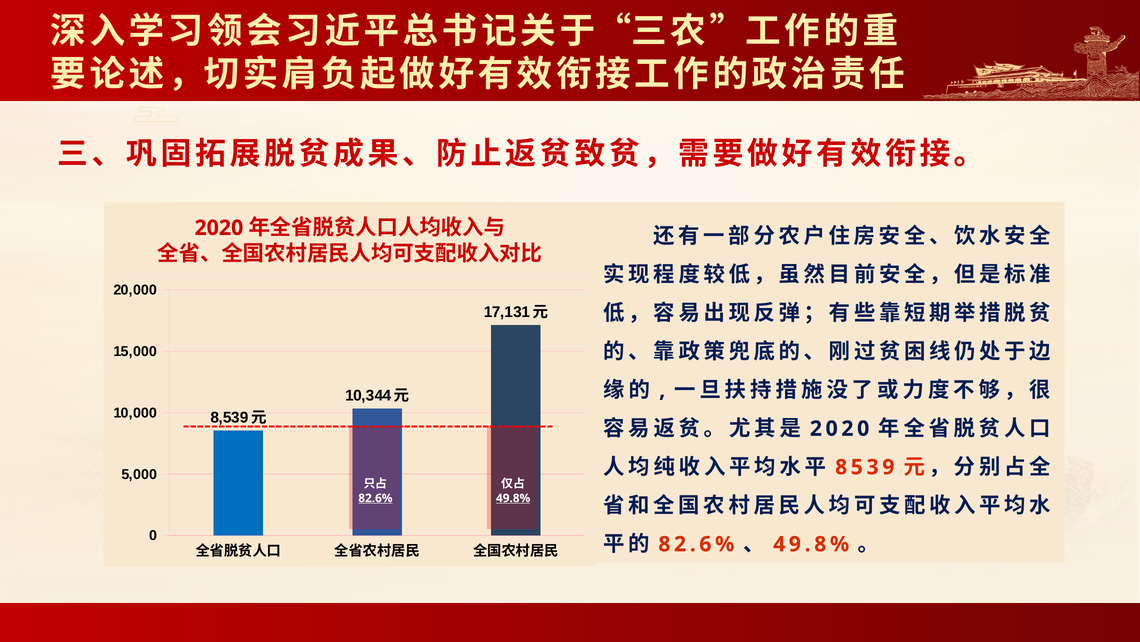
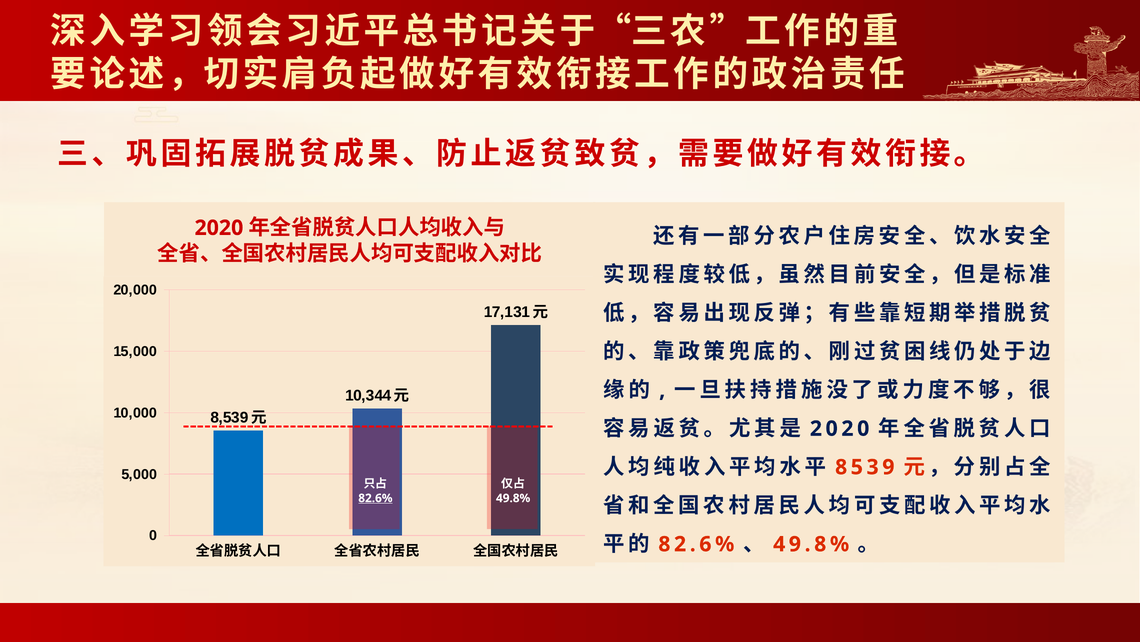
49.8% at (513, 498) underline: present -> none
